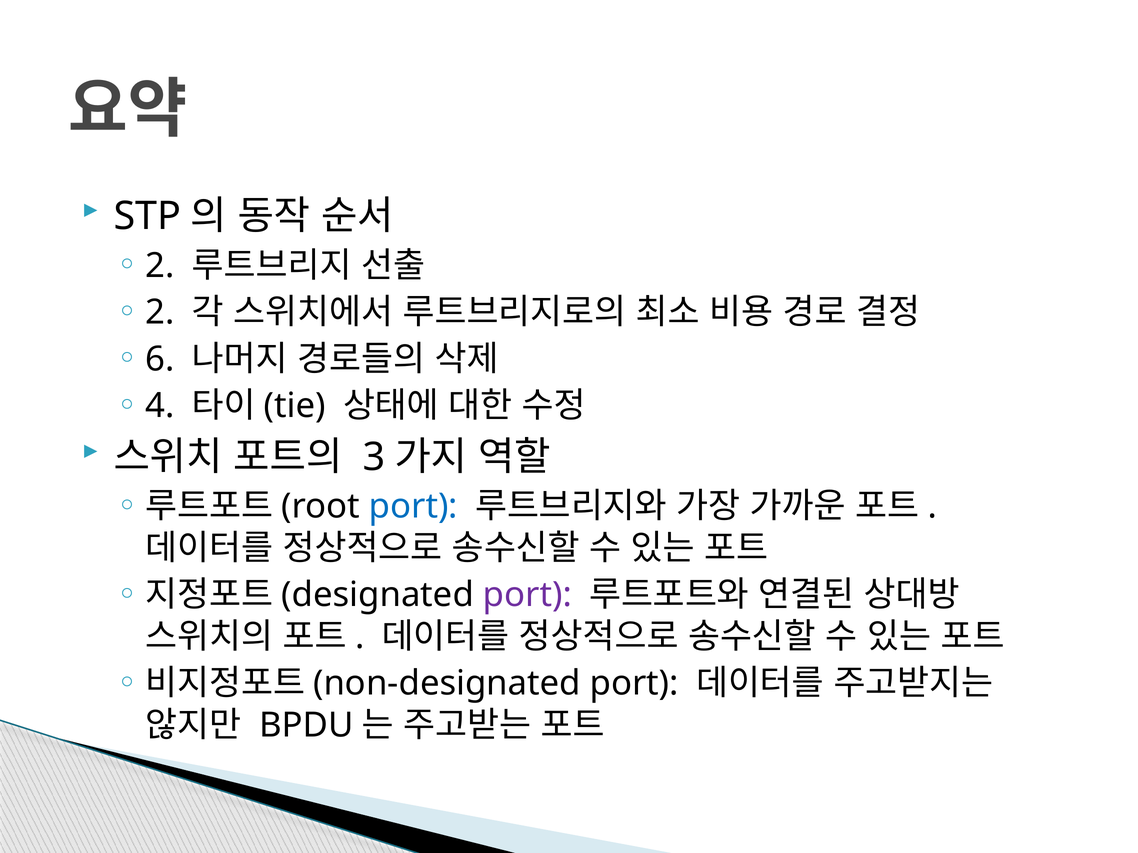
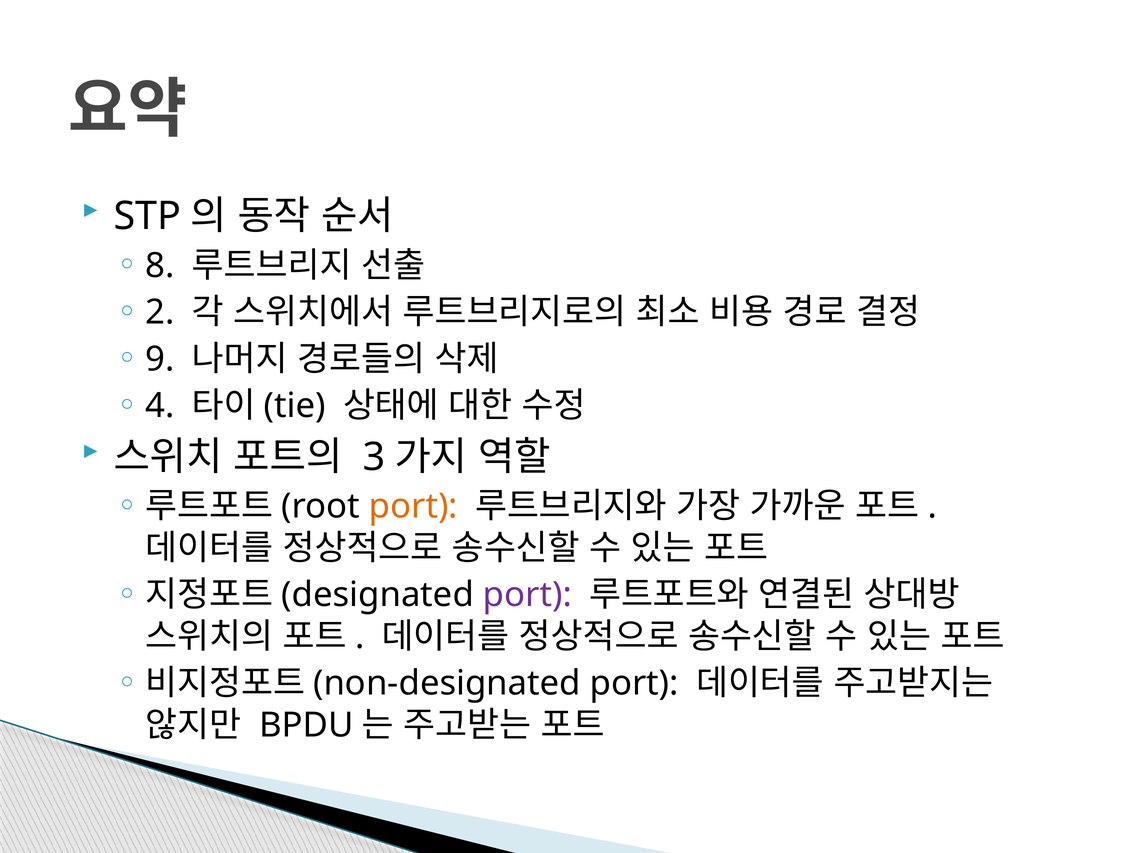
2 at (160, 266): 2 -> 8
6: 6 -> 9
port at (413, 507) colour: blue -> orange
